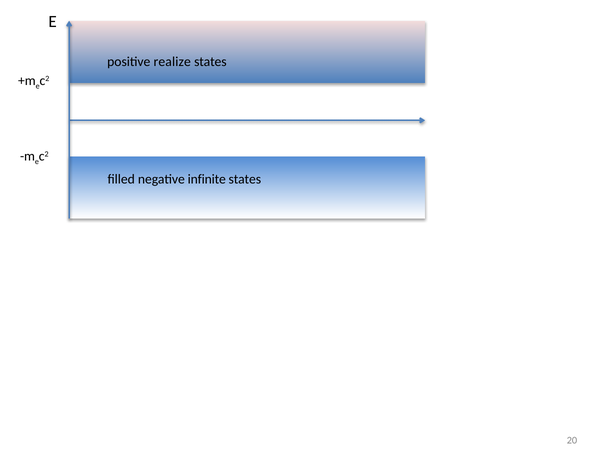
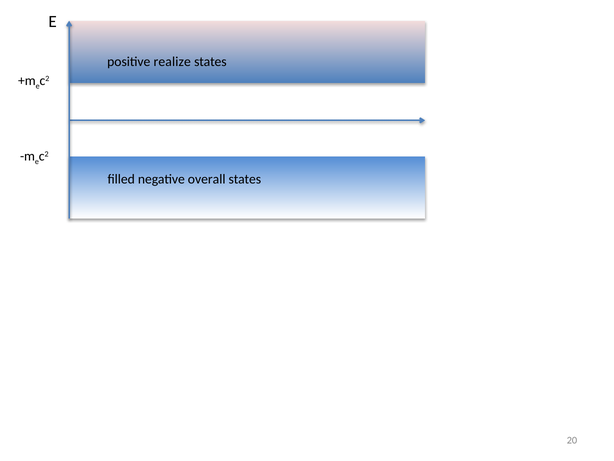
infinite: infinite -> overall
